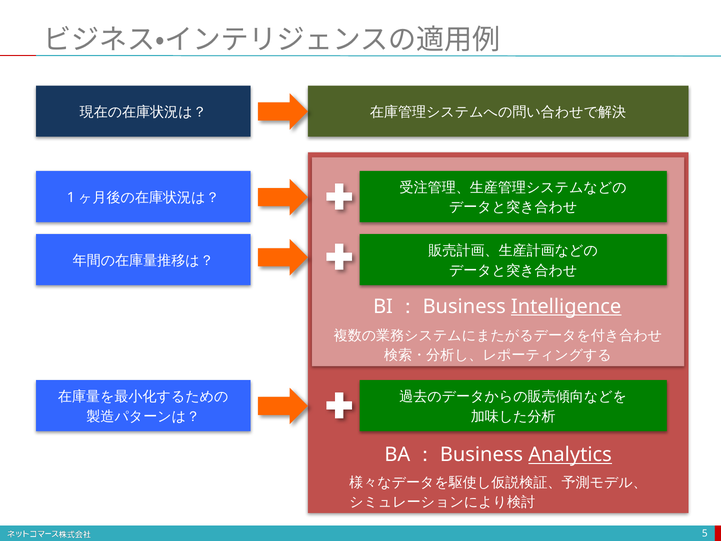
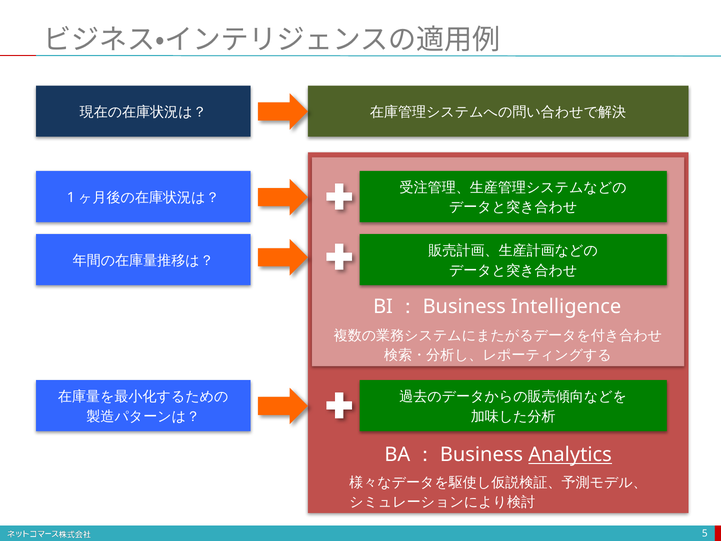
Intelligence underline: present -> none
